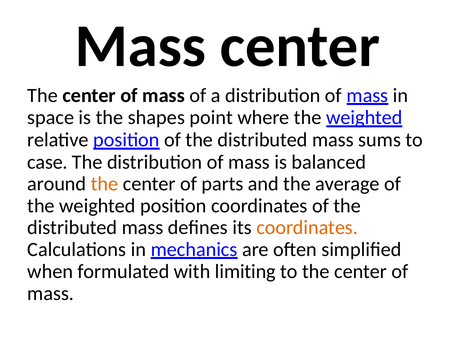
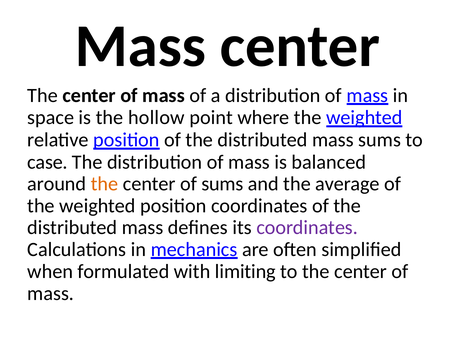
shapes: shapes -> hollow
of parts: parts -> sums
coordinates at (307, 228) colour: orange -> purple
